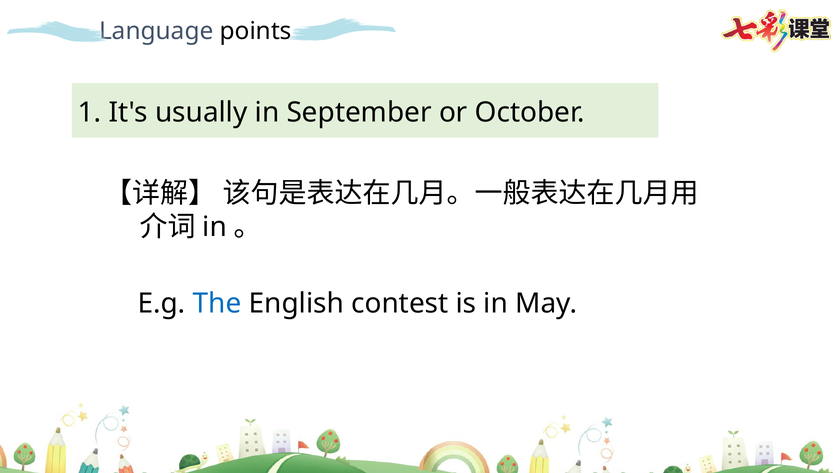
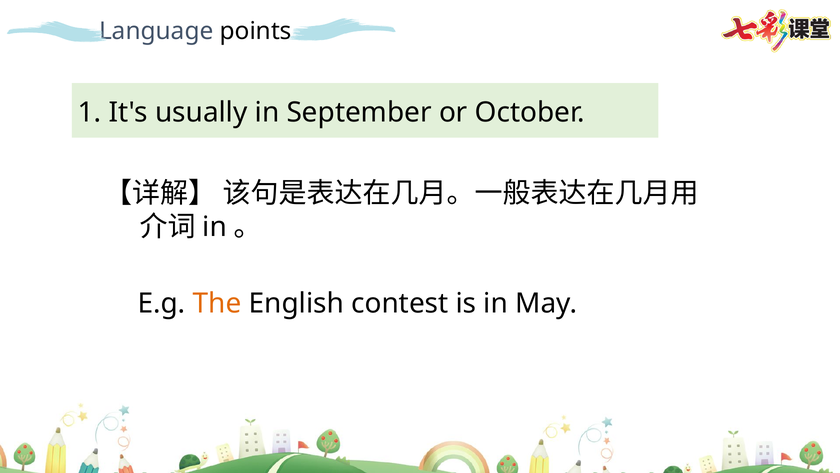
The colour: blue -> orange
